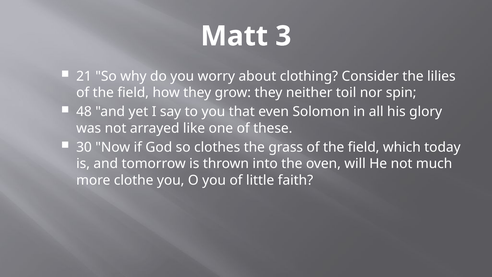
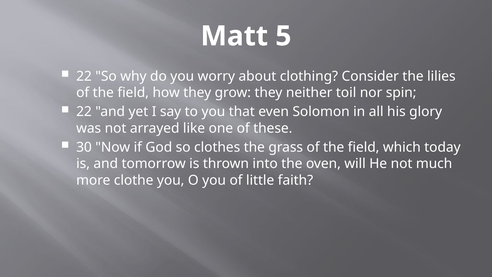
3: 3 -> 5
21 at (84, 76): 21 -> 22
48 at (84, 112): 48 -> 22
